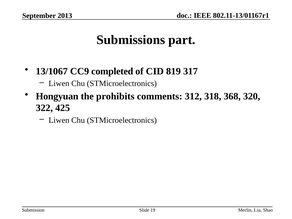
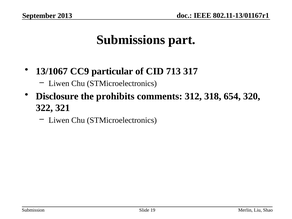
completed: completed -> particular
819: 819 -> 713
Hongyuan: Hongyuan -> Disclosure
368: 368 -> 654
425: 425 -> 321
